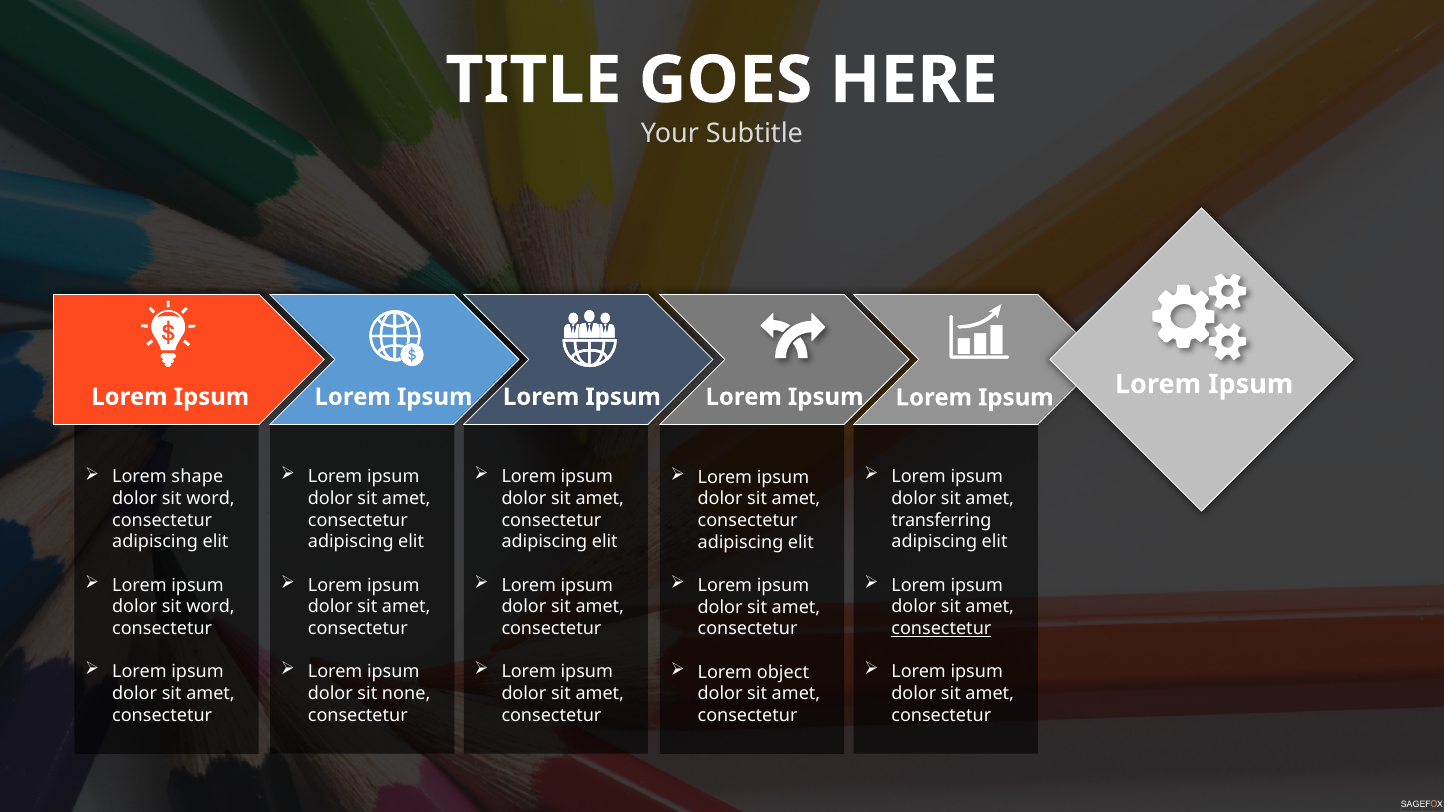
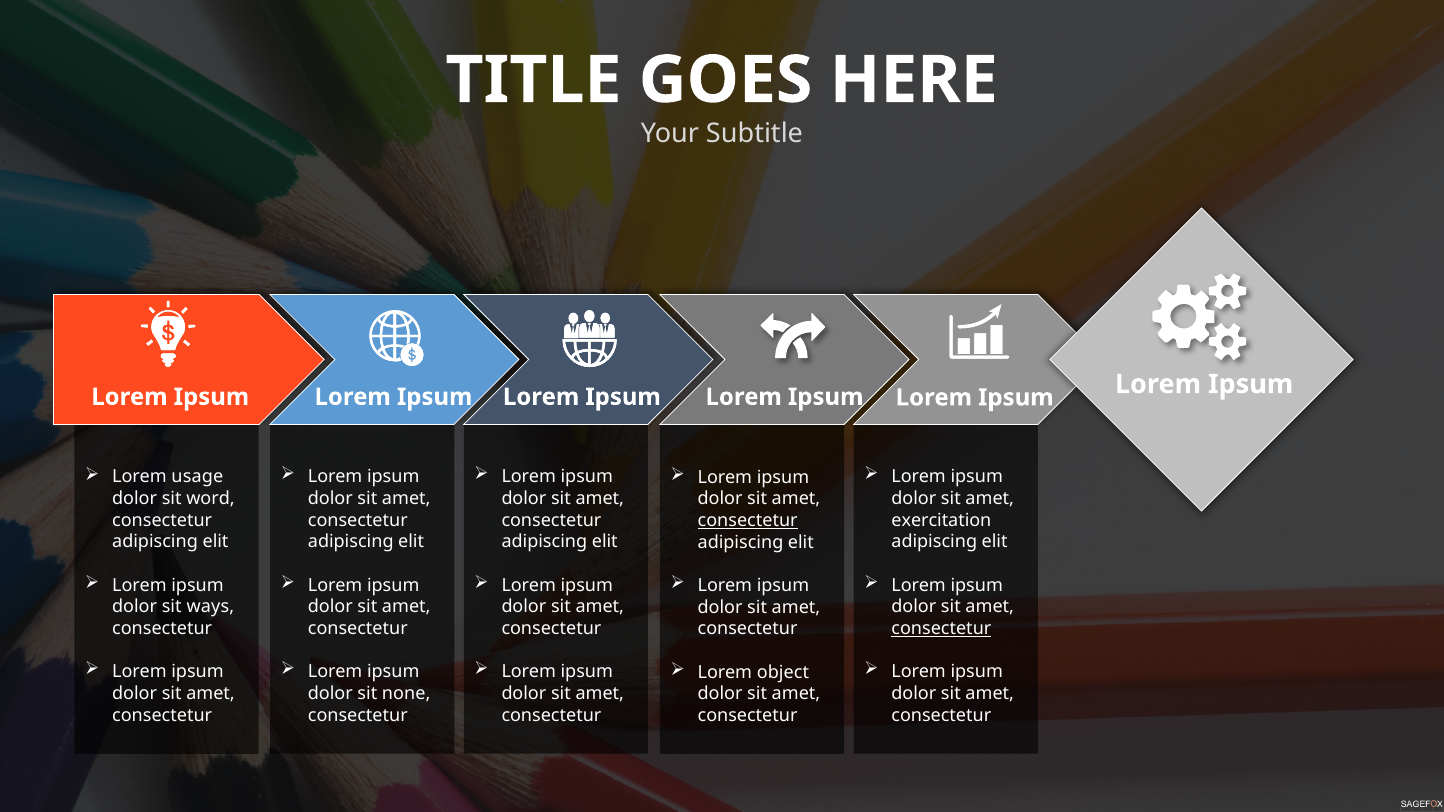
shape: shape -> usage
transferring: transferring -> exercitation
consectetur at (748, 521) underline: none -> present
word at (211, 607): word -> ways
